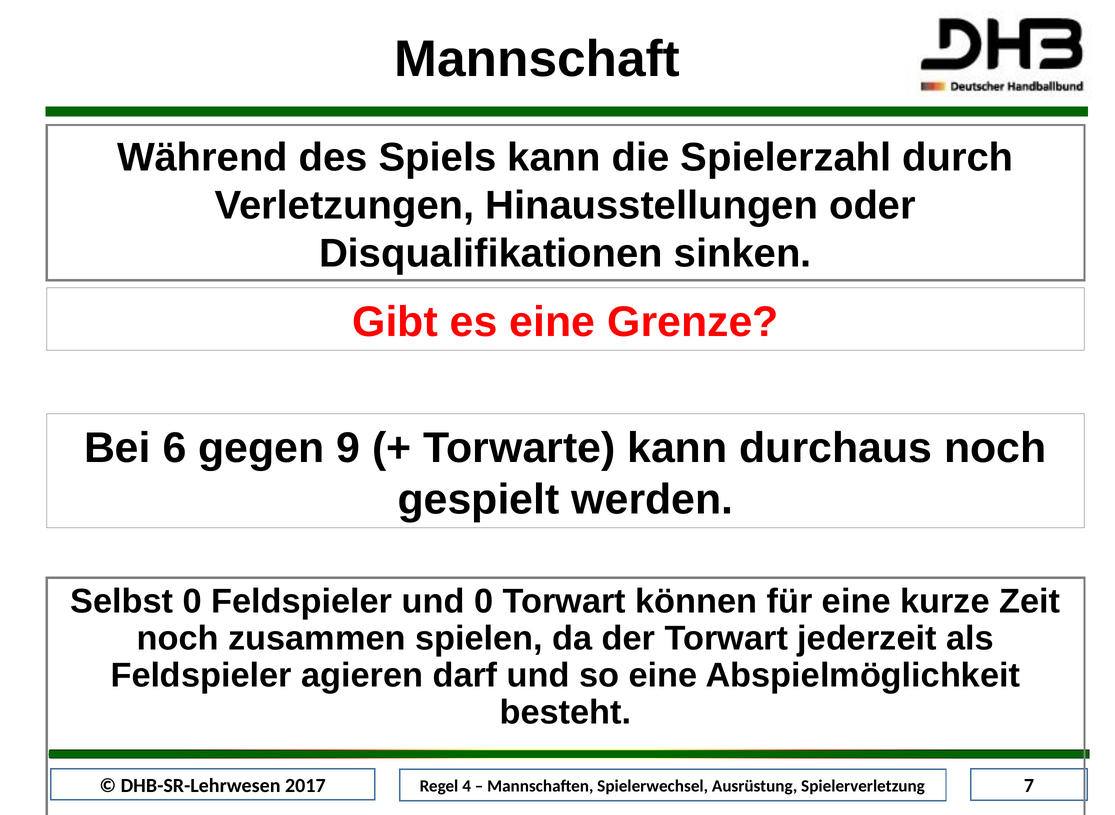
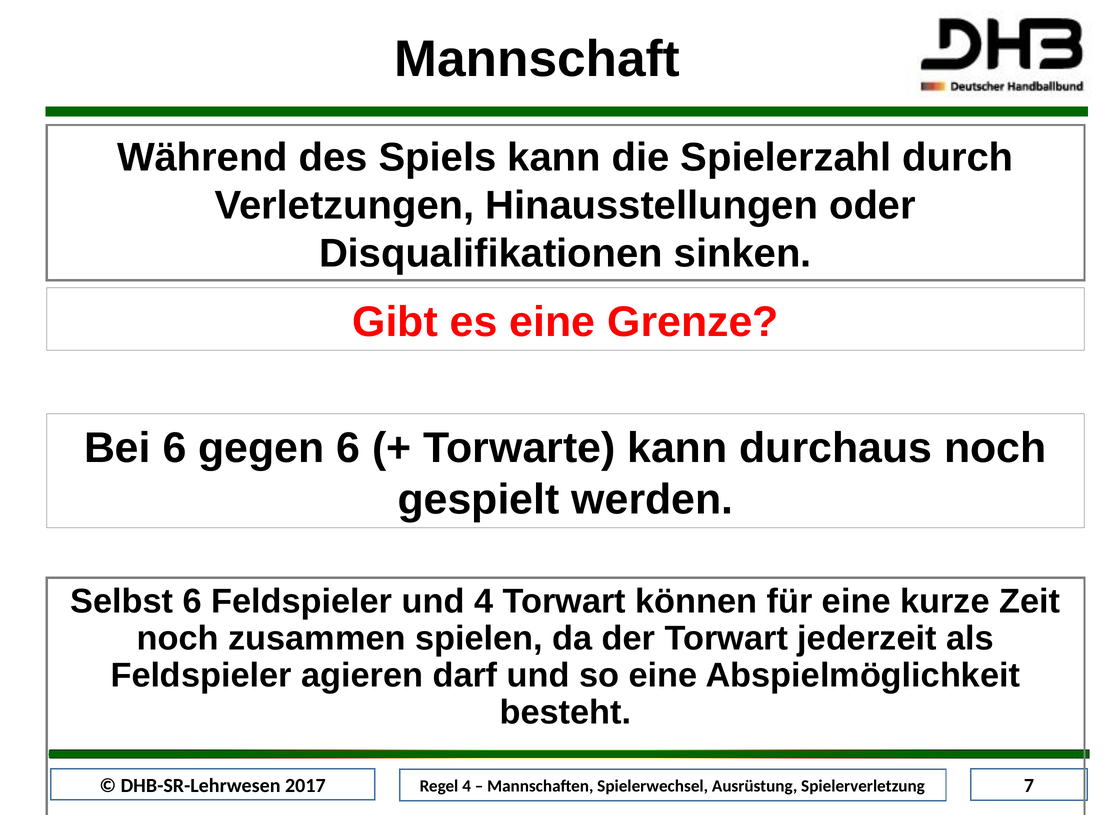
gegen 9: 9 -> 6
Selbst 0: 0 -> 6
und 0: 0 -> 4
